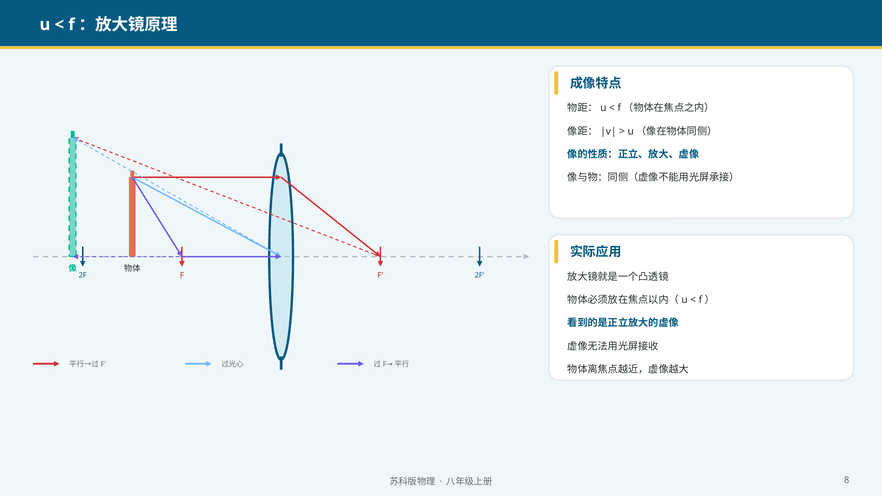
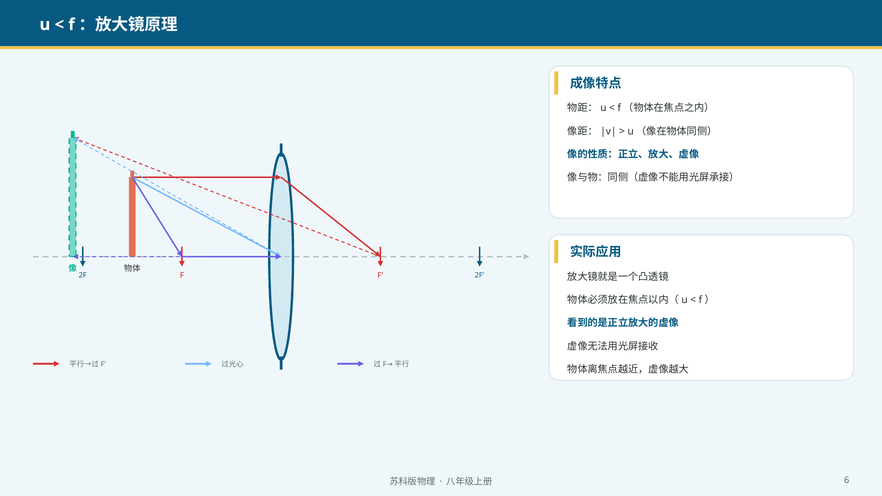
8: 8 -> 6
